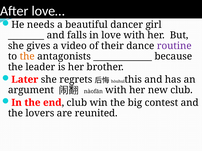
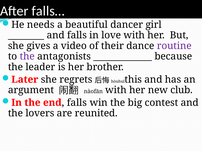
love…: love… -> falls…
the at (27, 57) colour: orange -> purple
end club: club -> falls
